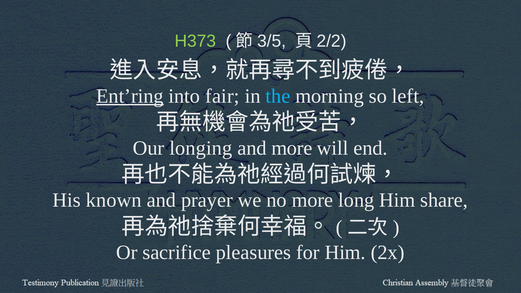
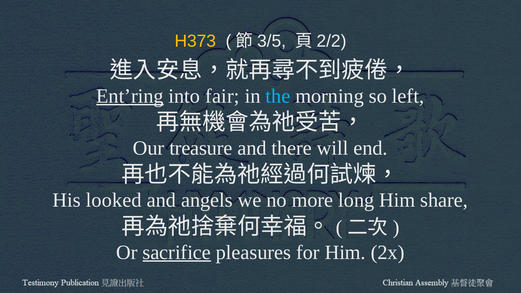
H373 colour: light green -> yellow
longing: longing -> treasure
and more: more -> there
known: known -> looked
prayer: prayer -> angels
sacrifice underline: none -> present
